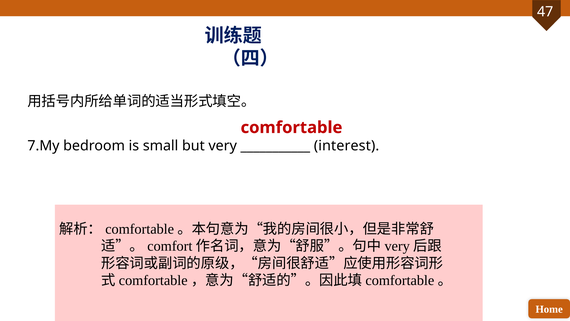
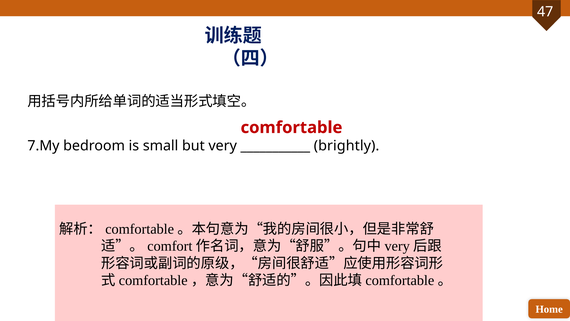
interest: interest -> brightly
